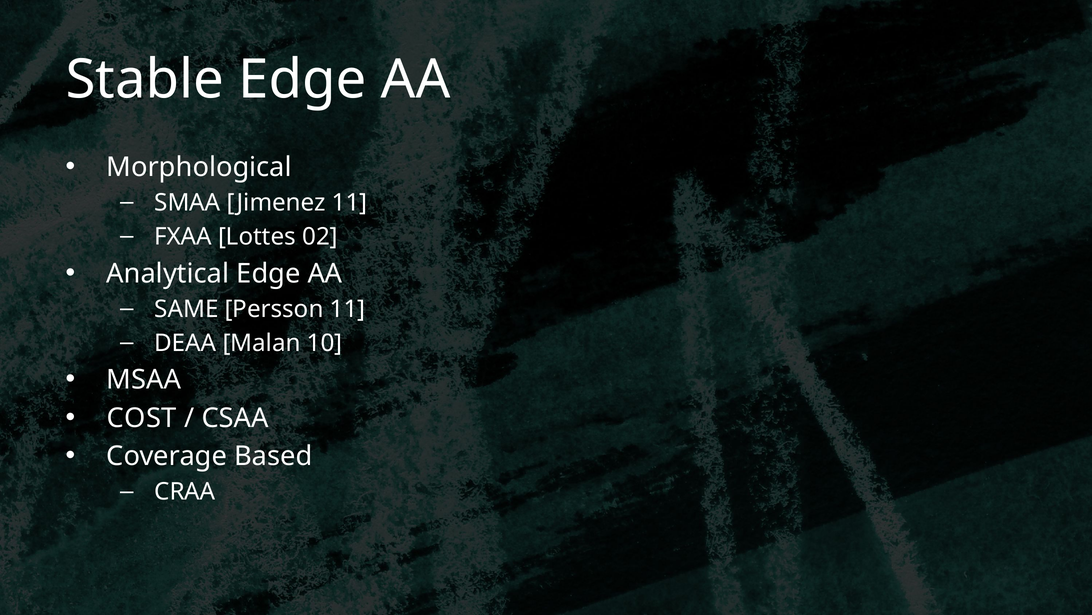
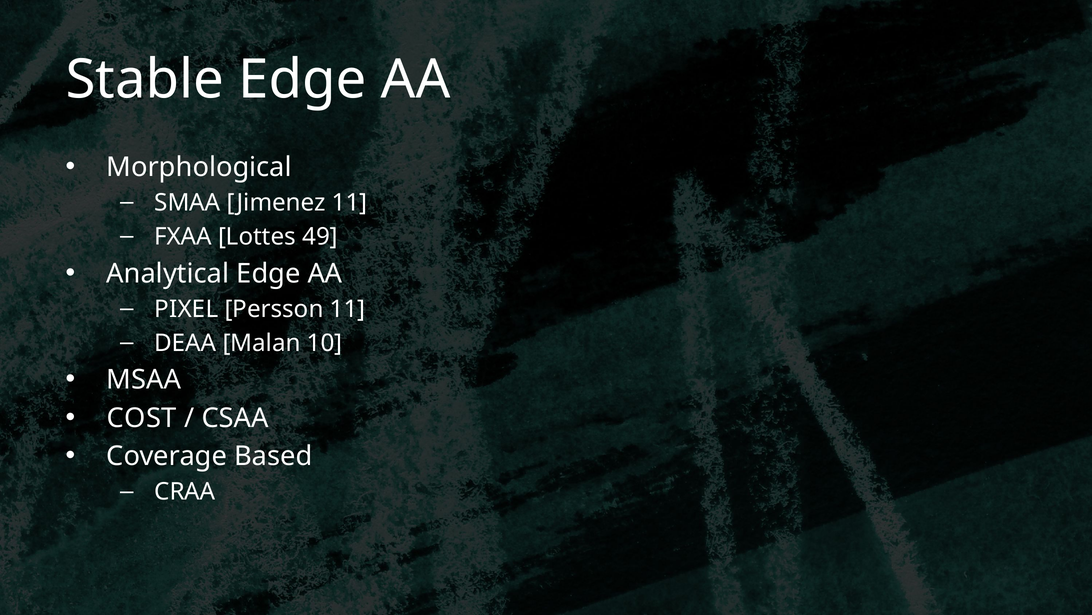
02: 02 -> 49
SAME: SAME -> PIXEL
